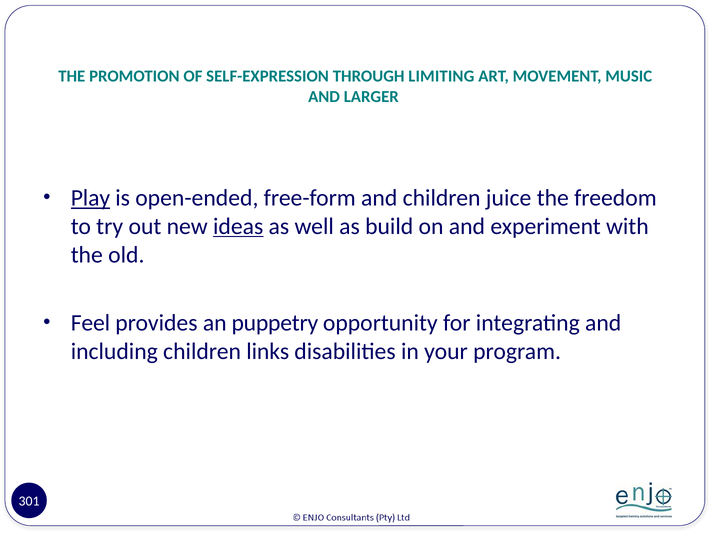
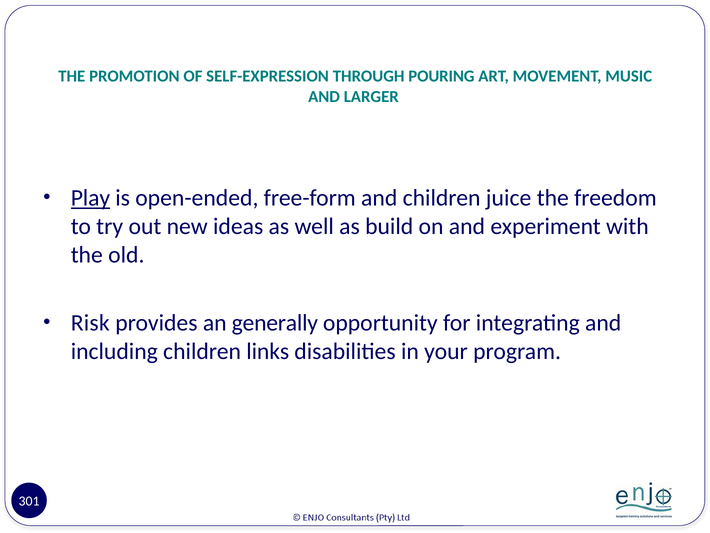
LIMITING: LIMITING -> POURING
ideas underline: present -> none
Feel: Feel -> Risk
puppetry: puppetry -> generally
